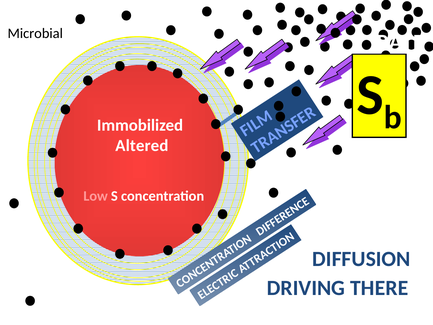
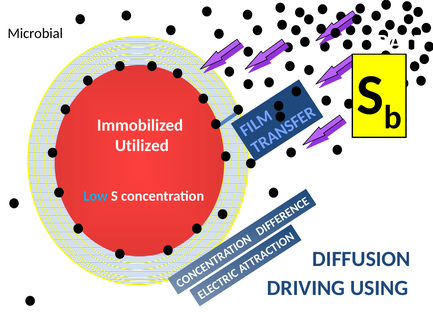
Altered: Altered -> Utilized
Low colour: pink -> light blue
THERE: THERE -> USING
